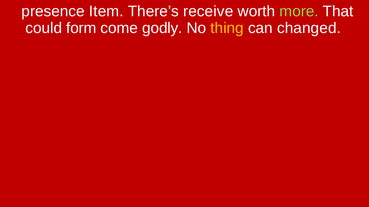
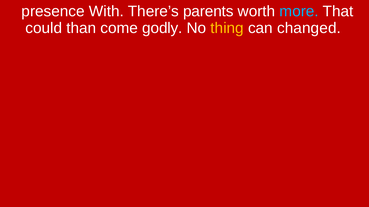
Item: Item -> With
receive: receive -> parents
more colour: light green -> light blue
form: form -> than
